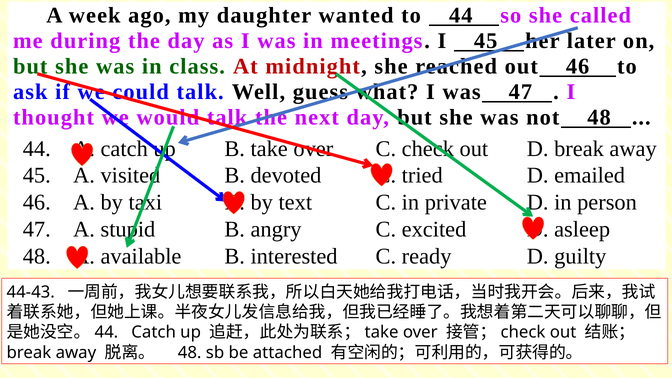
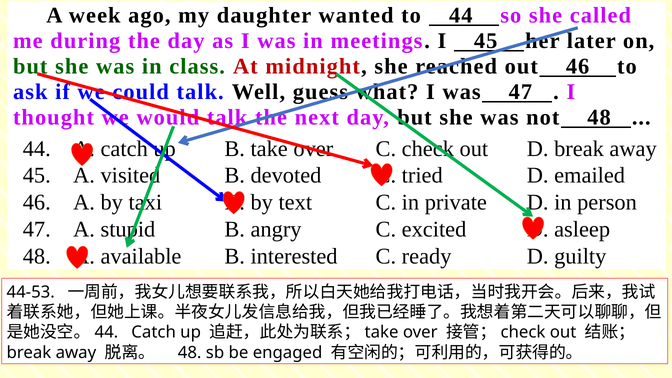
44-43: 44-43 -> 44-53
attached: attached -> engaged
